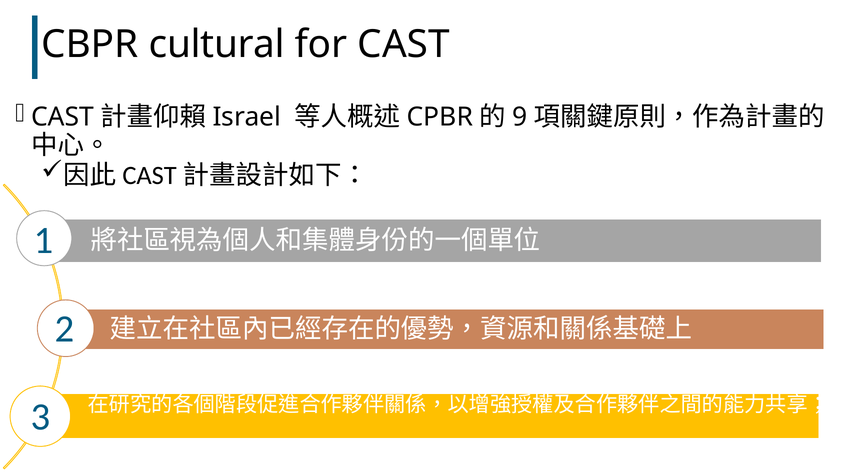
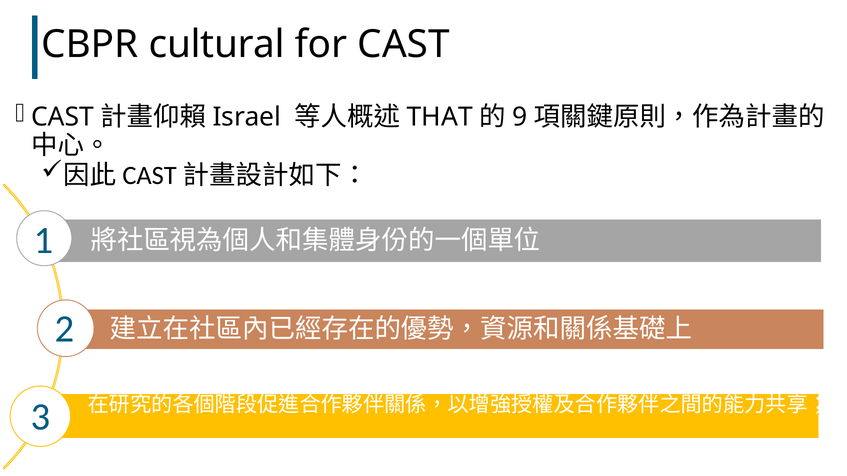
CPBR: CPBR -> THAT
